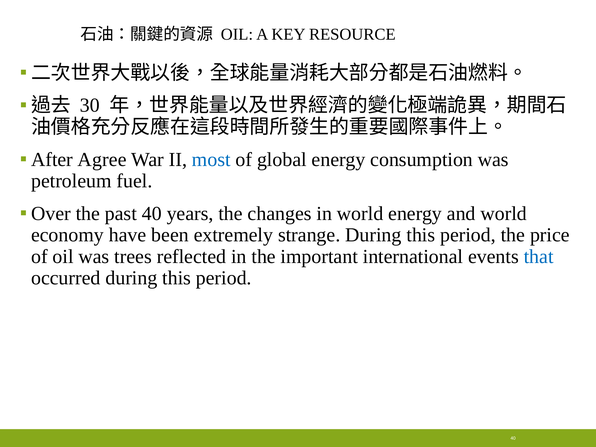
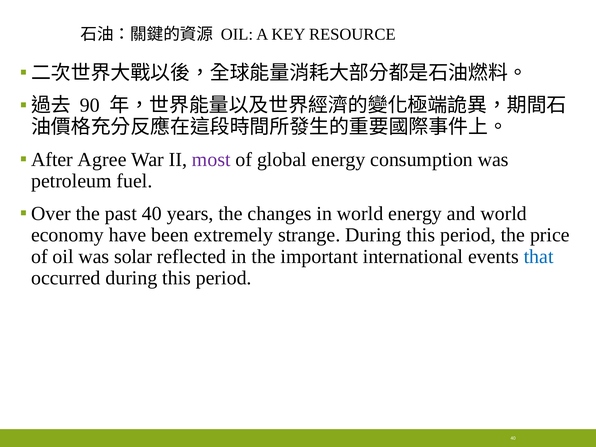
30: 30 -> 90
most colour: blue -> purple
trees: trees -> solar
